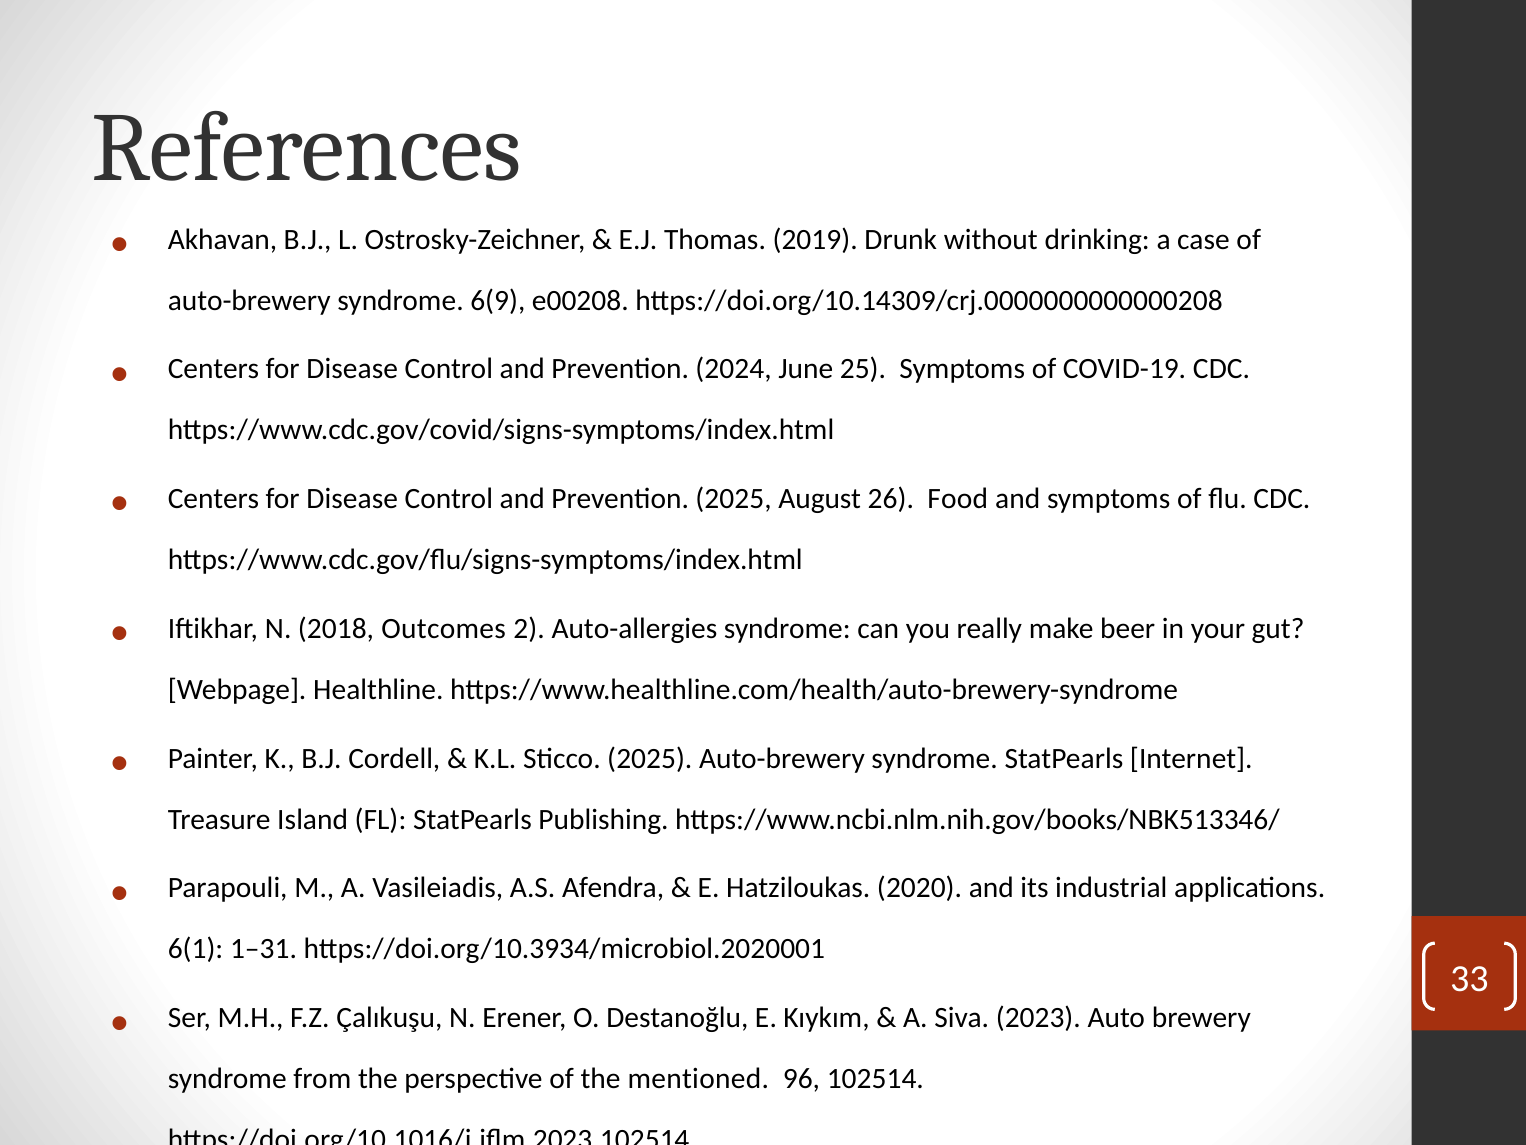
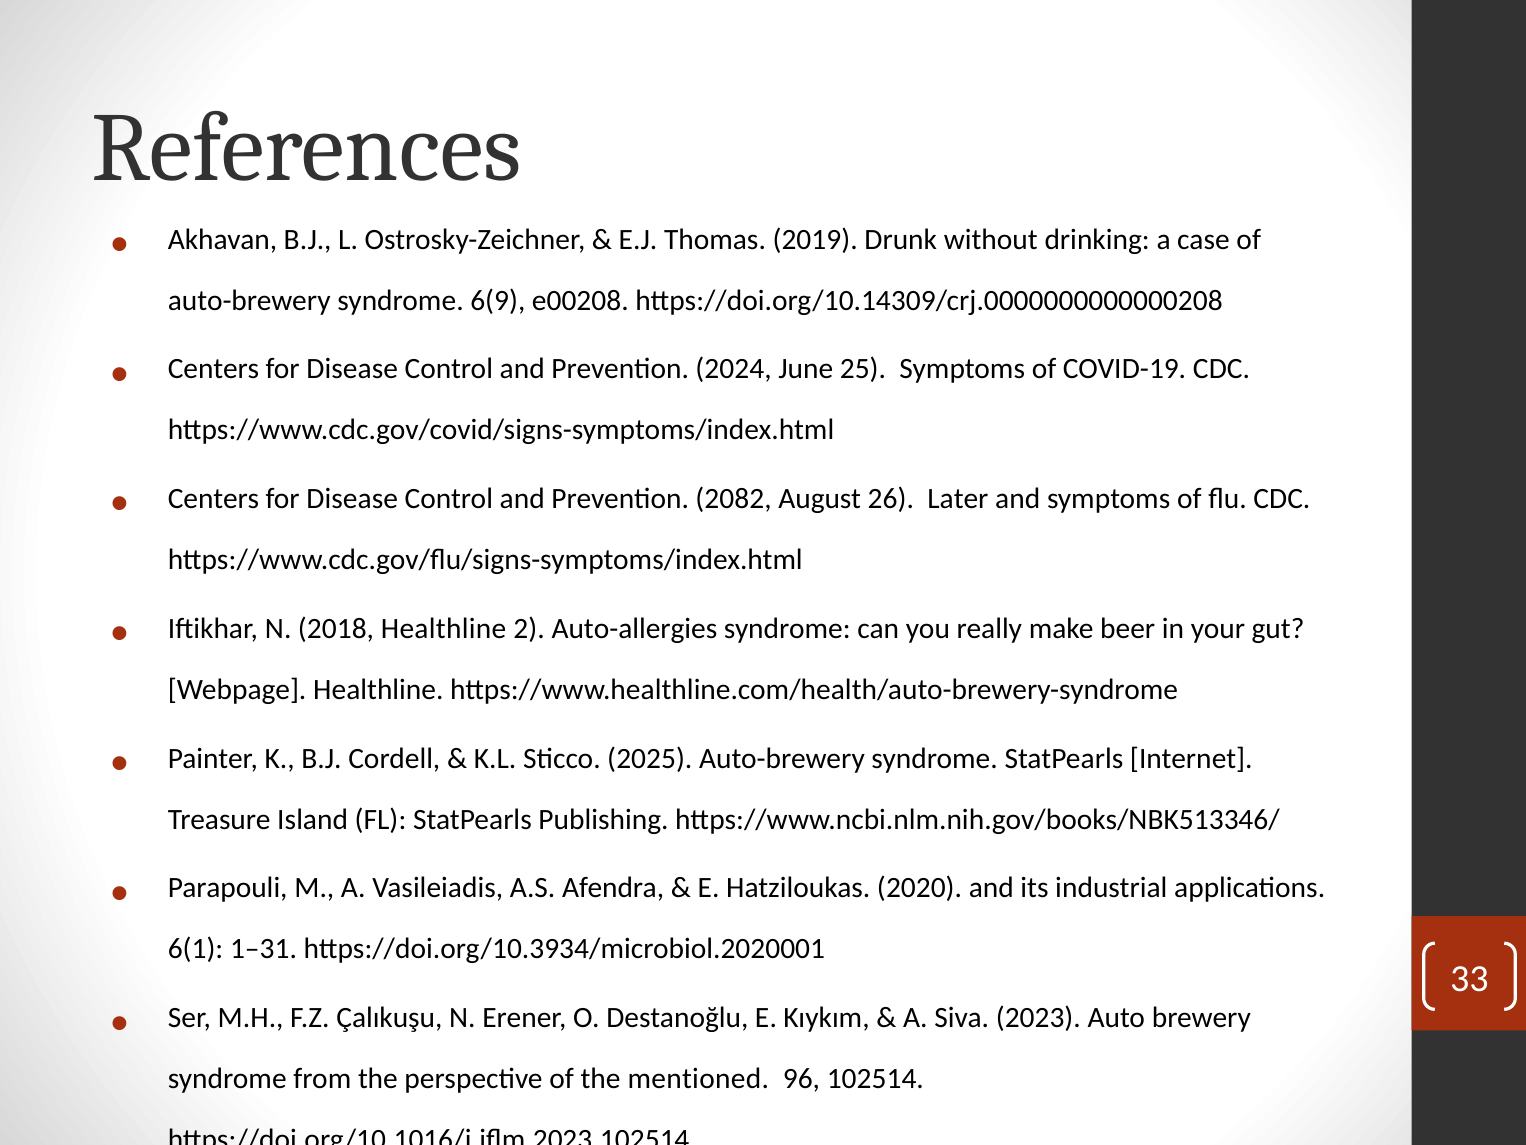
Prevention 2025: 2025 -> 2082
Food: Food -> Later
2018 Outcomes: Outcomes -> Healthline
